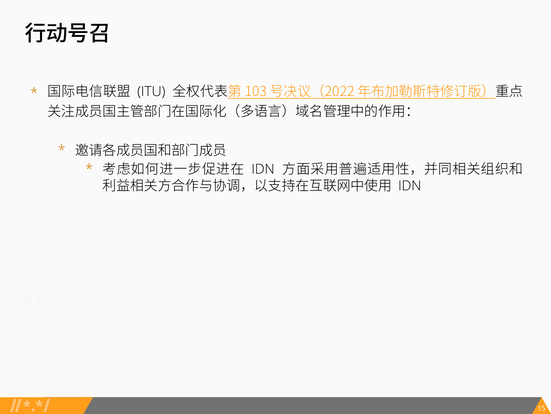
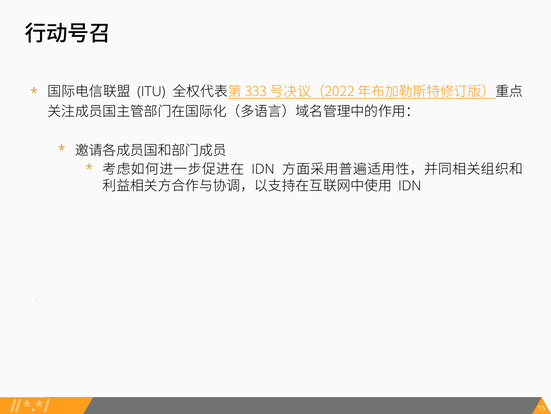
103: 103 -> 333
